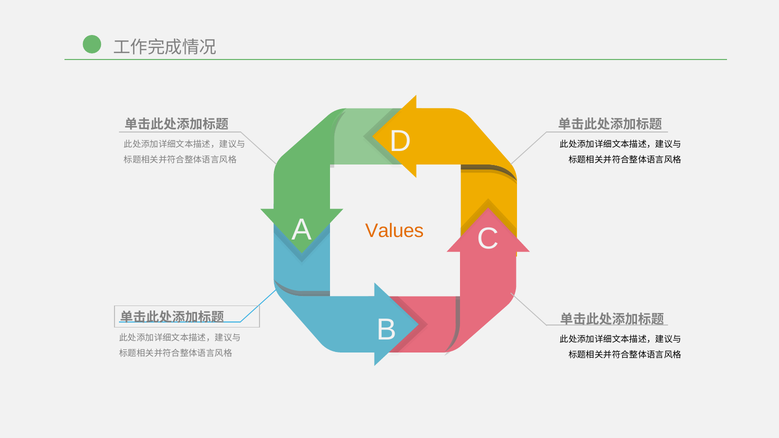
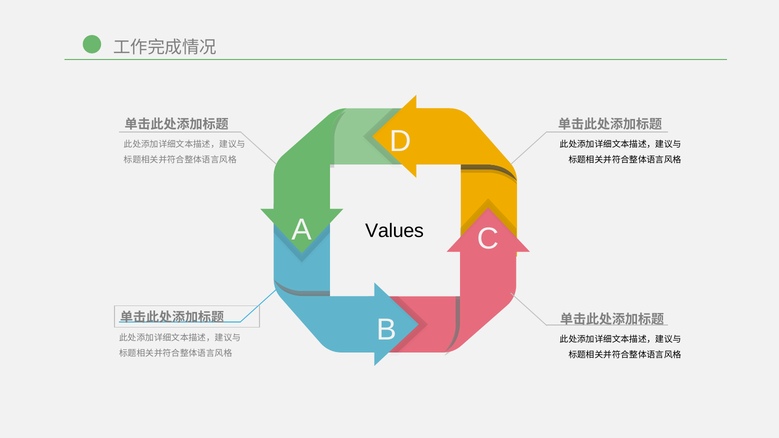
Values colour: orange -> black
